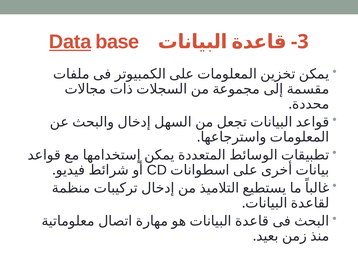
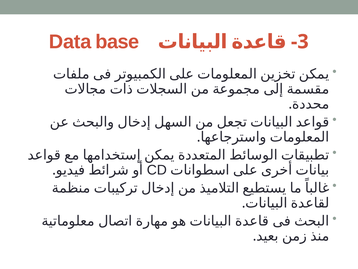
Data underline: present -> none
